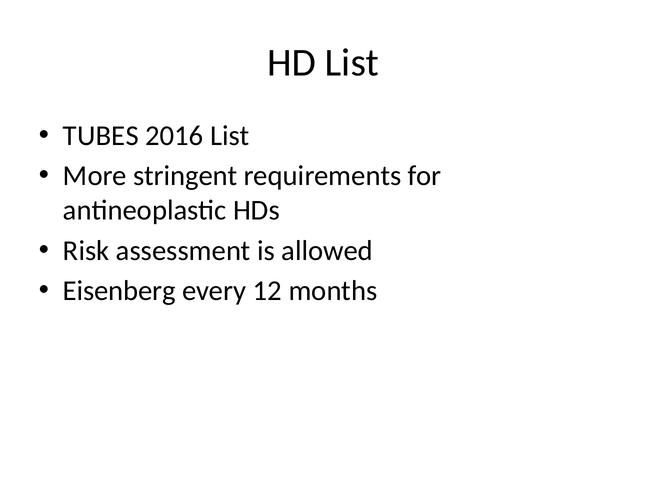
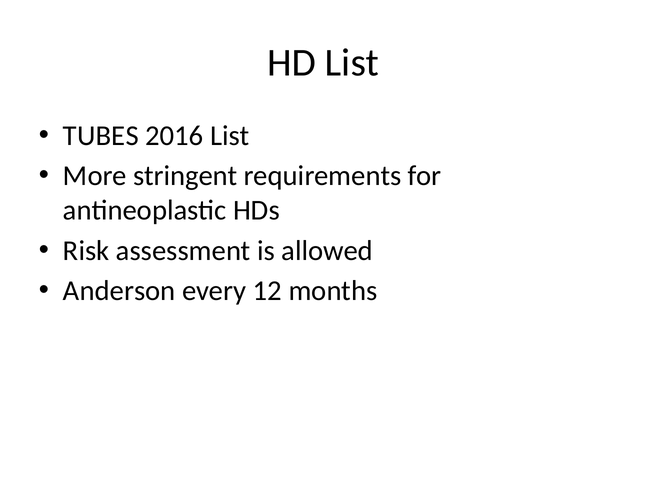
Eisenberg: Eisenberg -> Anderson
